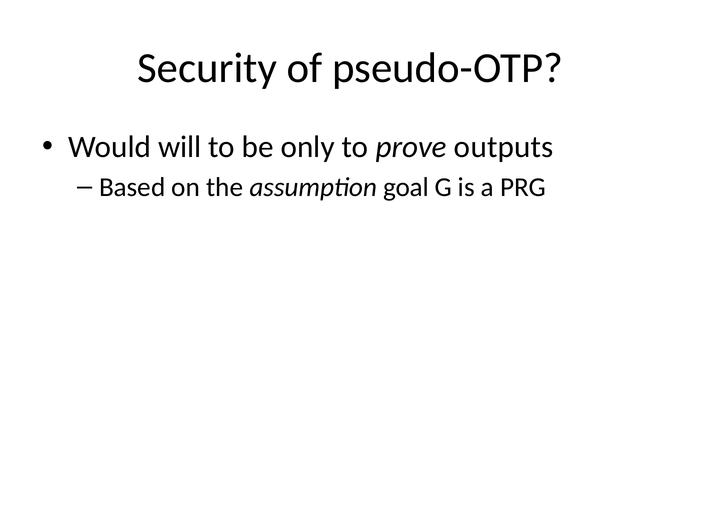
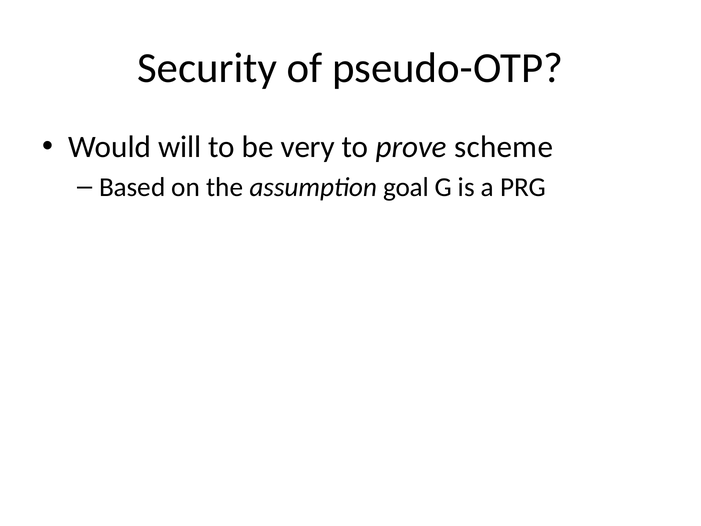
only: only -> very
outputs: outputs -> scheme
